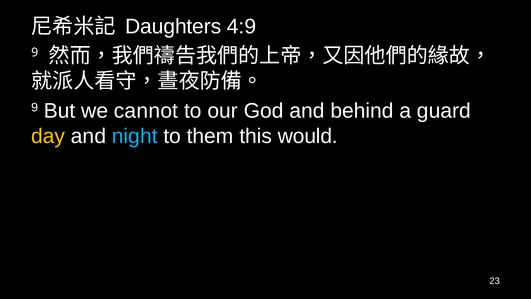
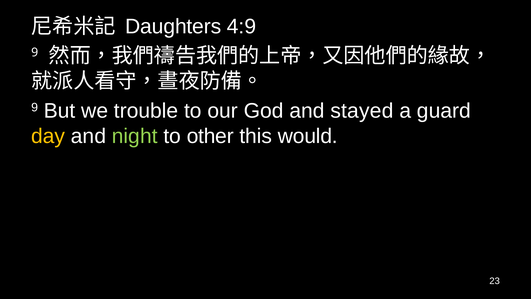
cannot: cannot -> trouble
behind: behind -> stayed
night colour: light blue -> light green
them: them -> other
